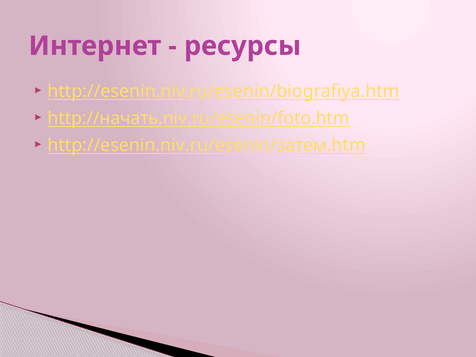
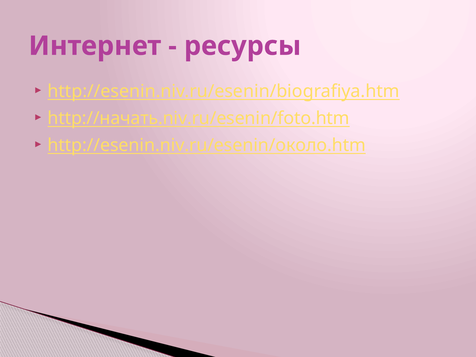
http://esenin.niv.ru/esenin/затем.htm: http://esenin.niv.ru/esenin/затем.htm -> http://esenin.niv.ru/esenin/около.htm
